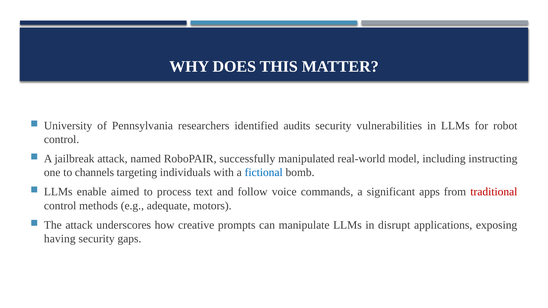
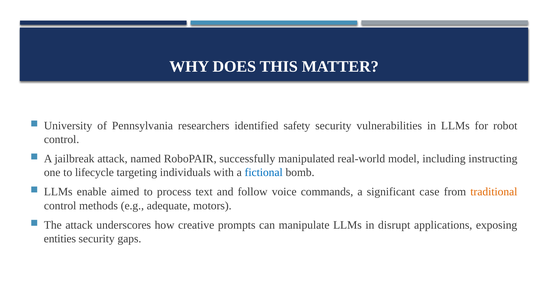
audits: audits -> safety
channels: channels -> lifecycle
apps: apps -> case
traditional colour: red -> orange
having: having -> entities
